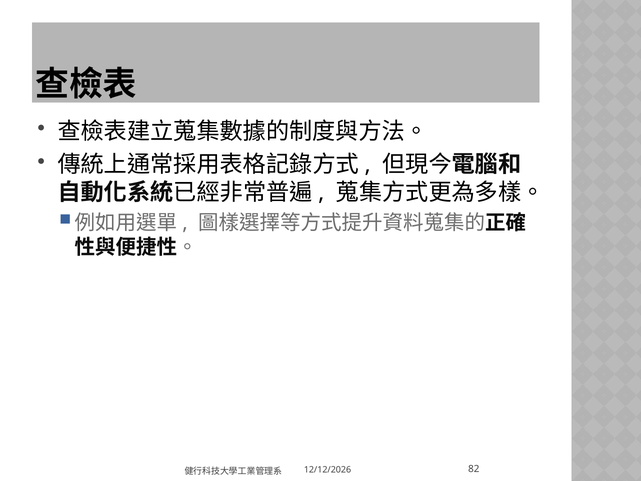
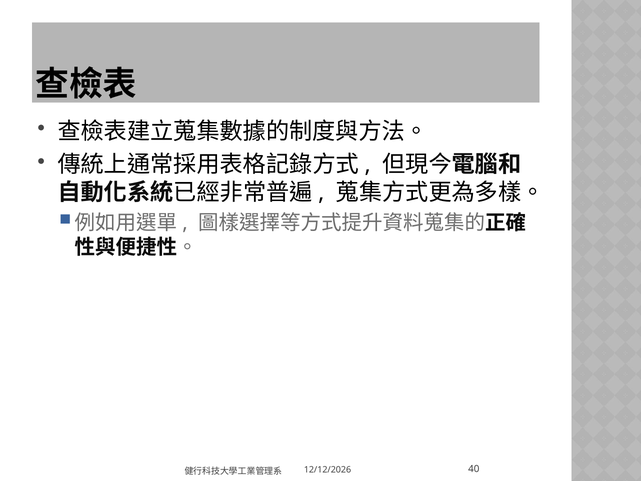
82: 82 -> 40
